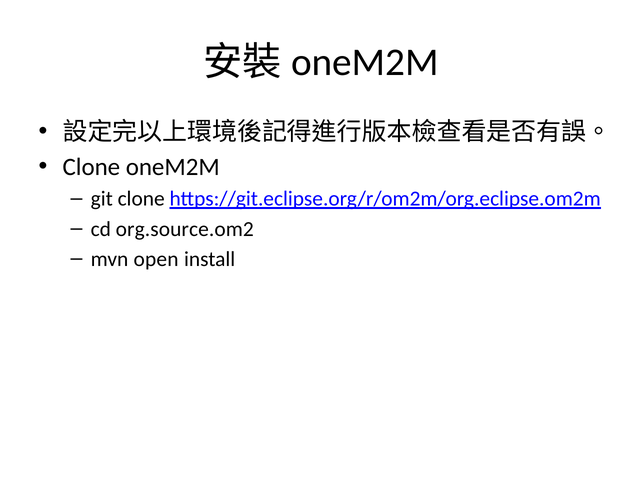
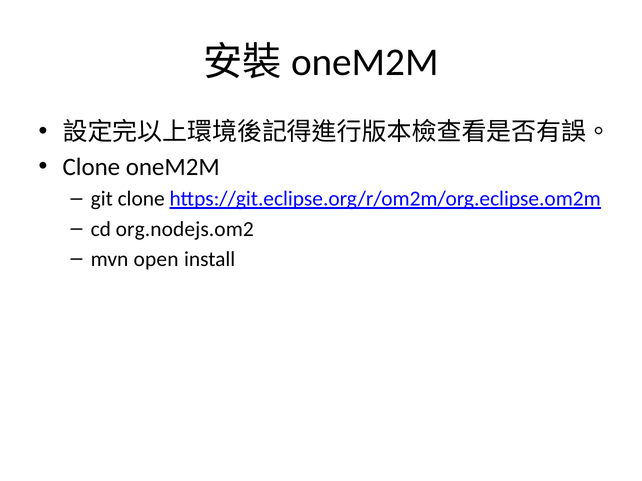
org.source.om2: org.source.om2 -> org.nodejs.om2
